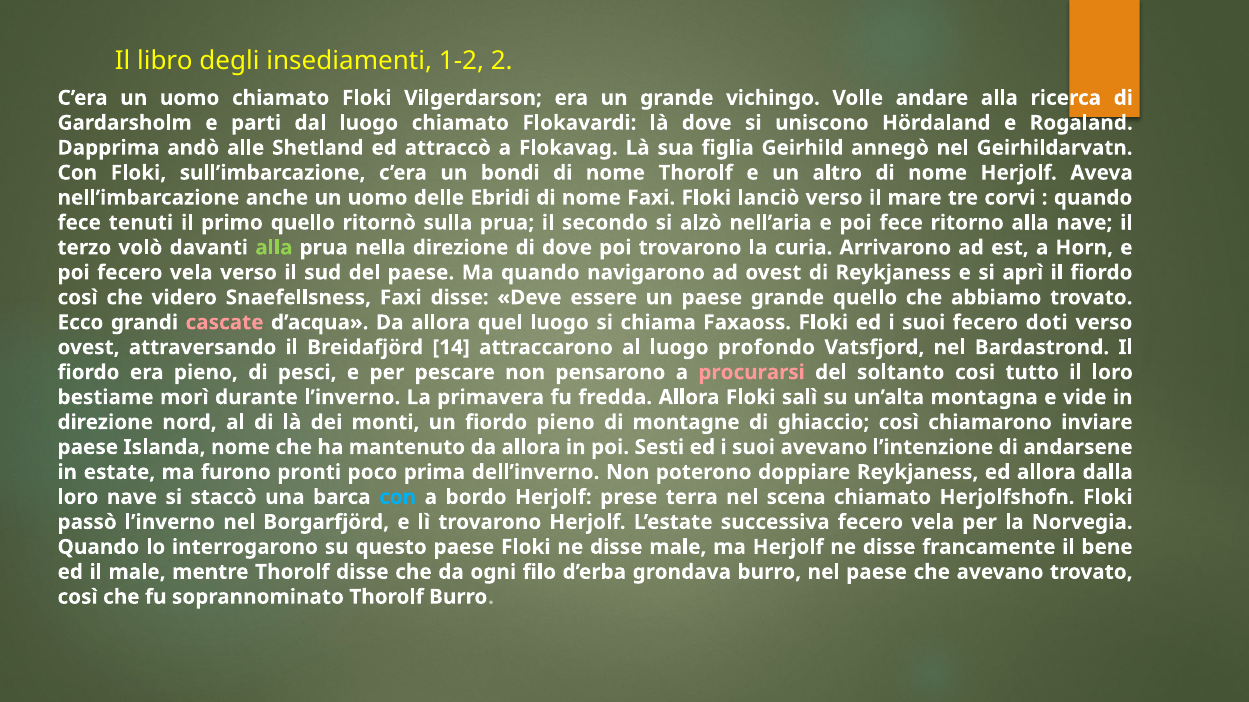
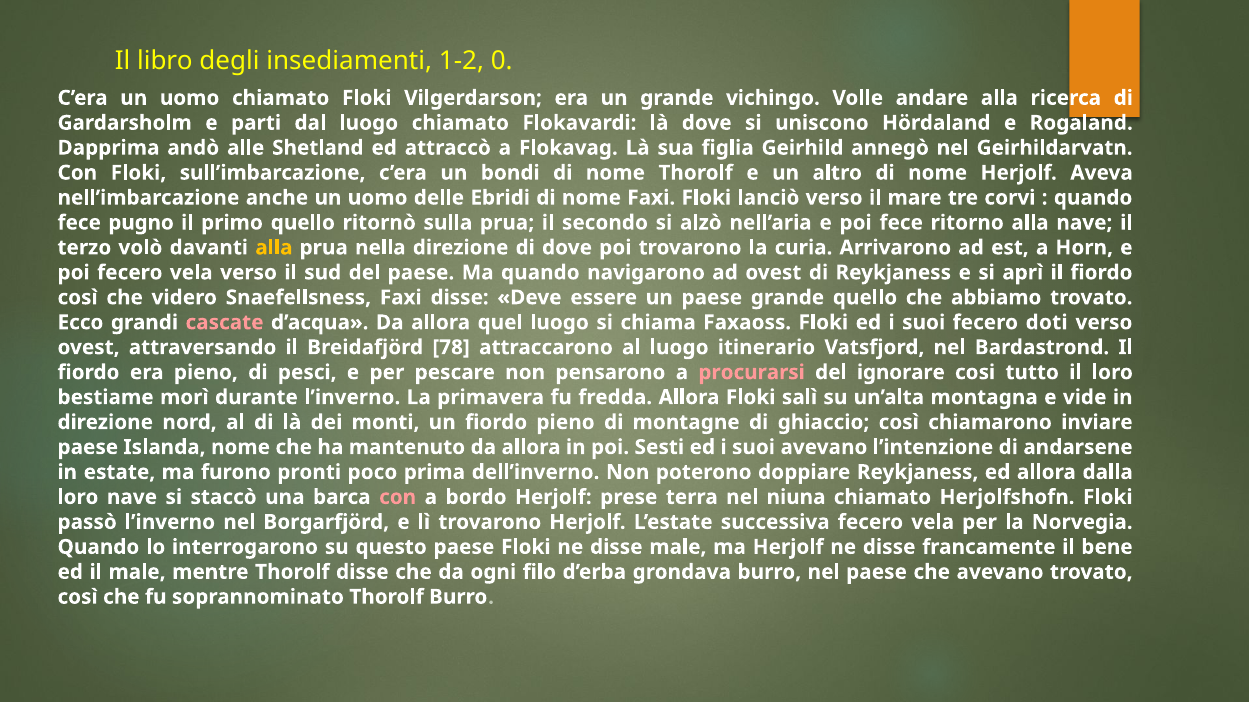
2: 2 -> 0
tenuti: tenuti -> pugno
alla at (274, 248) colour: light green -> yellow
14: 14 -> 78
profondo: profondo -> itinerario
soltanto: soltanto -> ignorare
con at (398, 497) colour: light blue -> pink
scena: scena -> niuna
